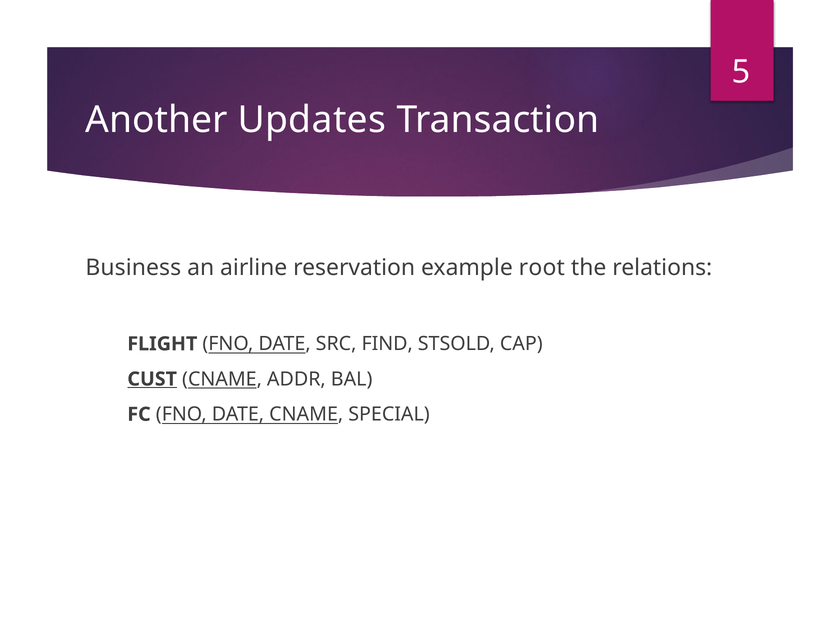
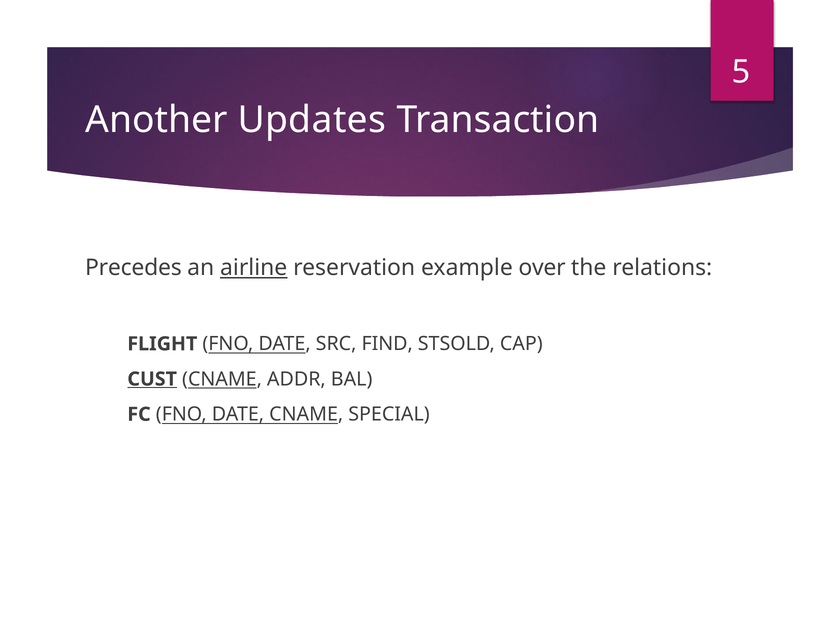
Business: Business -> Precedes
airline underline: none -> present
root: root -> over
